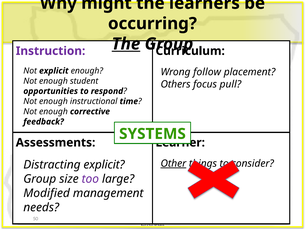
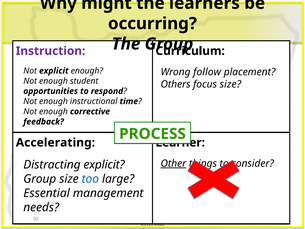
The at (126, 44) underline: present -> none
focus pull: pull -> size
SYSTEMS: SYSTEMS -> PROCESS
Assessments: Assessments -> Accelerating
too colour: purple -> blue
Modified: Modified -> Essential
